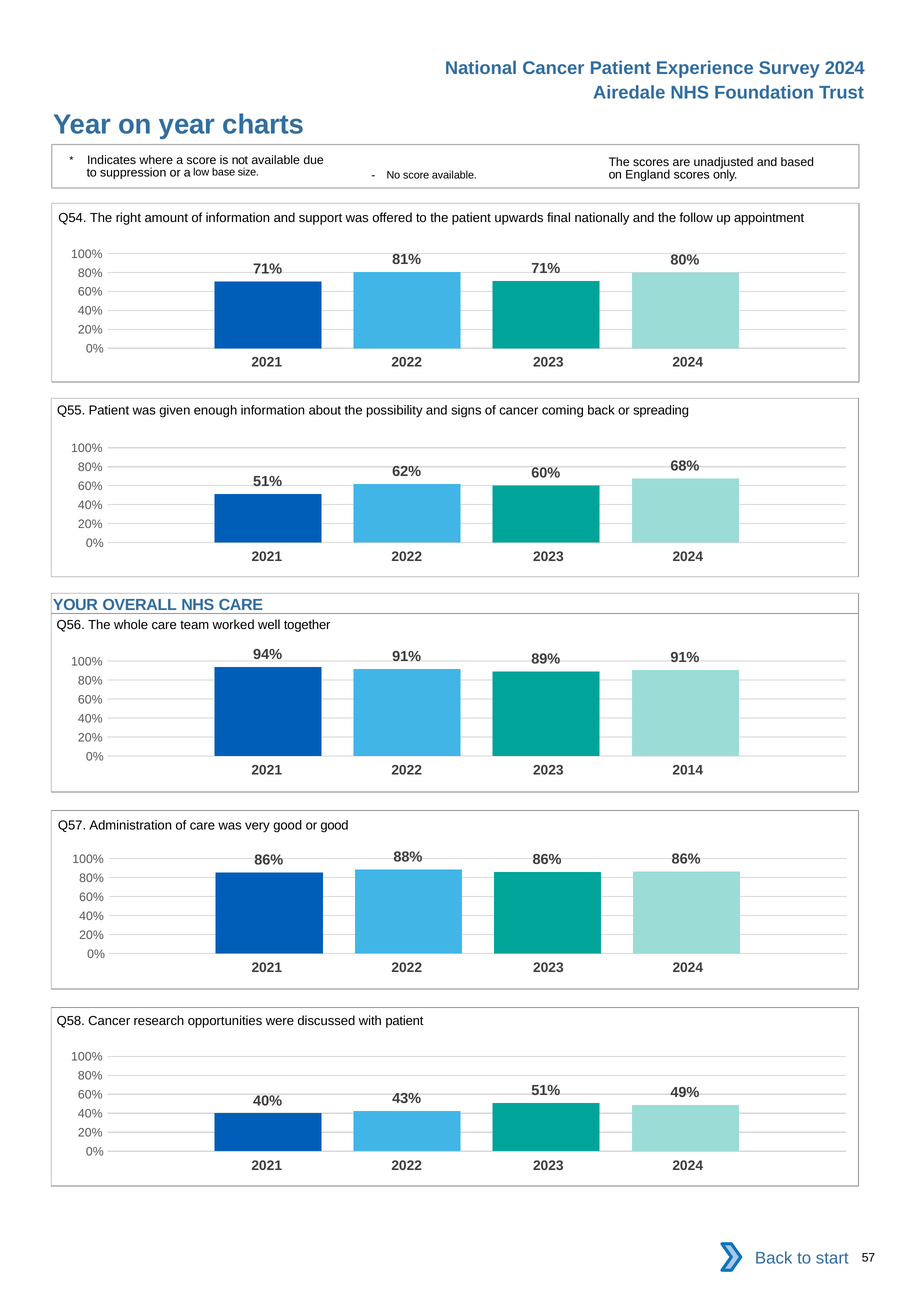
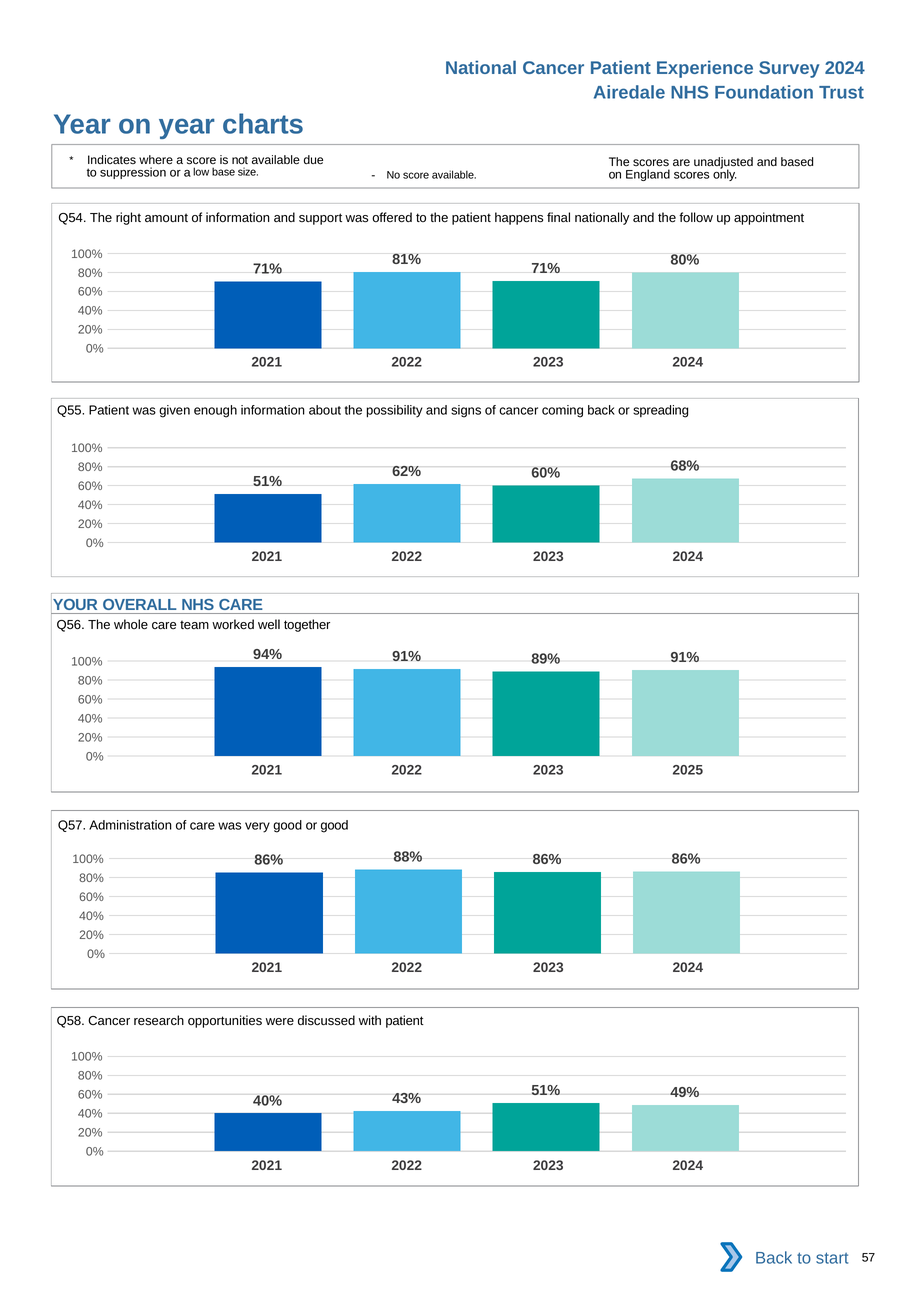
upwards: upwards -> happens
2014: 2014 -> 2025
